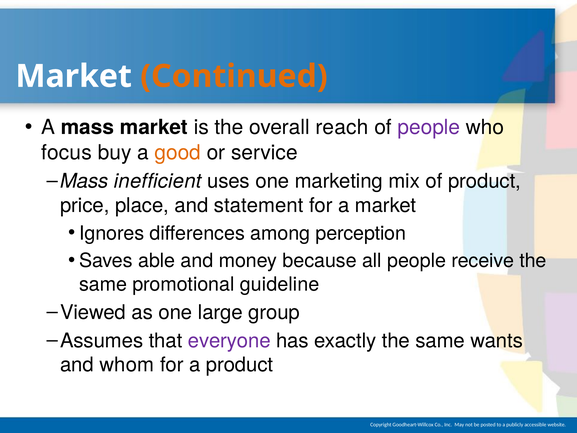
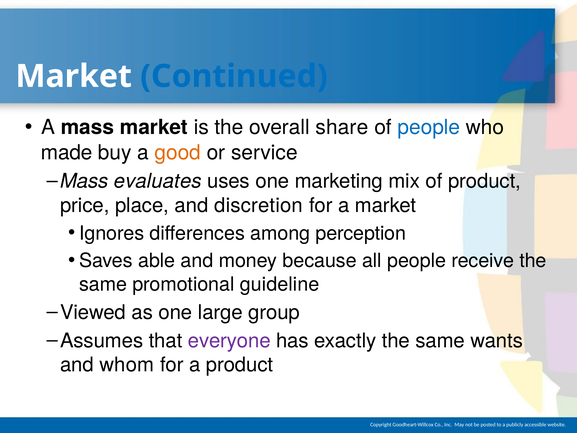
Continued colour: orange -> blue
reach: reach -> share
people at (429, 127) colour: purple -> blue
focus: focus -> made
inefficient: inefficient -> evaluates
statement: statement -> discretion
